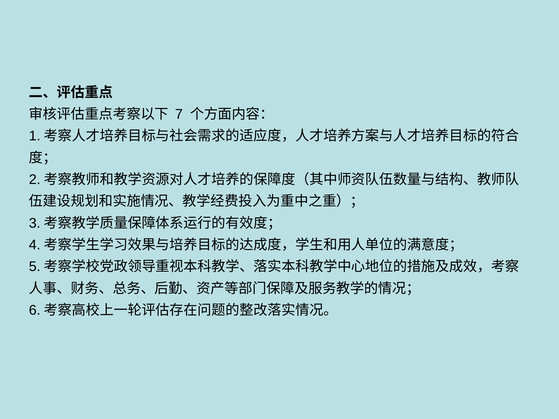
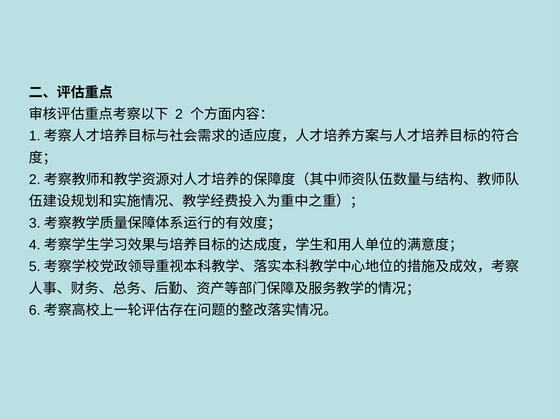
7: 7 -> 2
